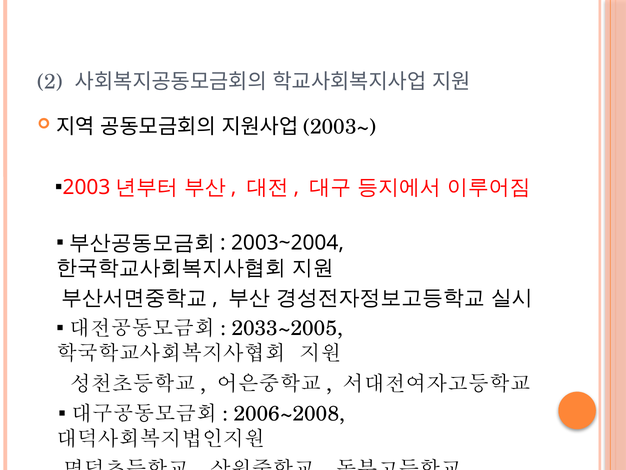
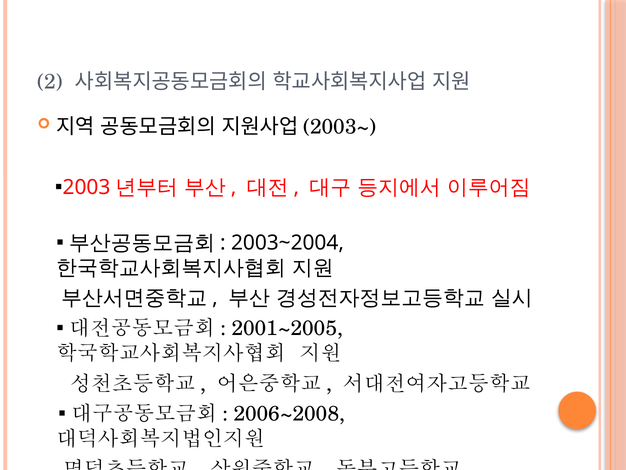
2033~2005: 2033~2005 -> 2001~2005
